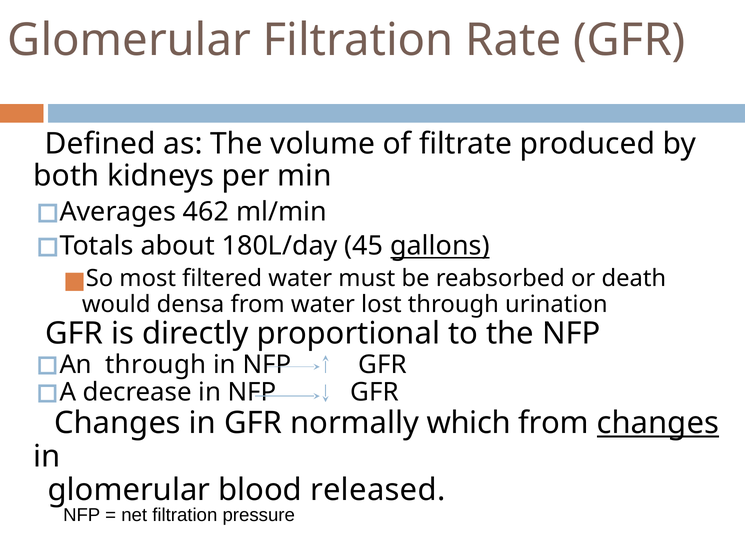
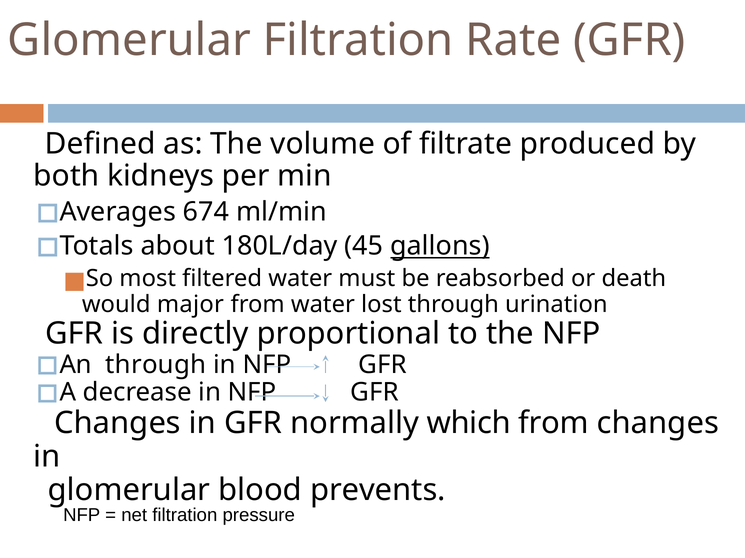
462: 462 -> 674
densa: densa -> major
changes at (658, 424) underline: present -> none
released: released -> prevents
